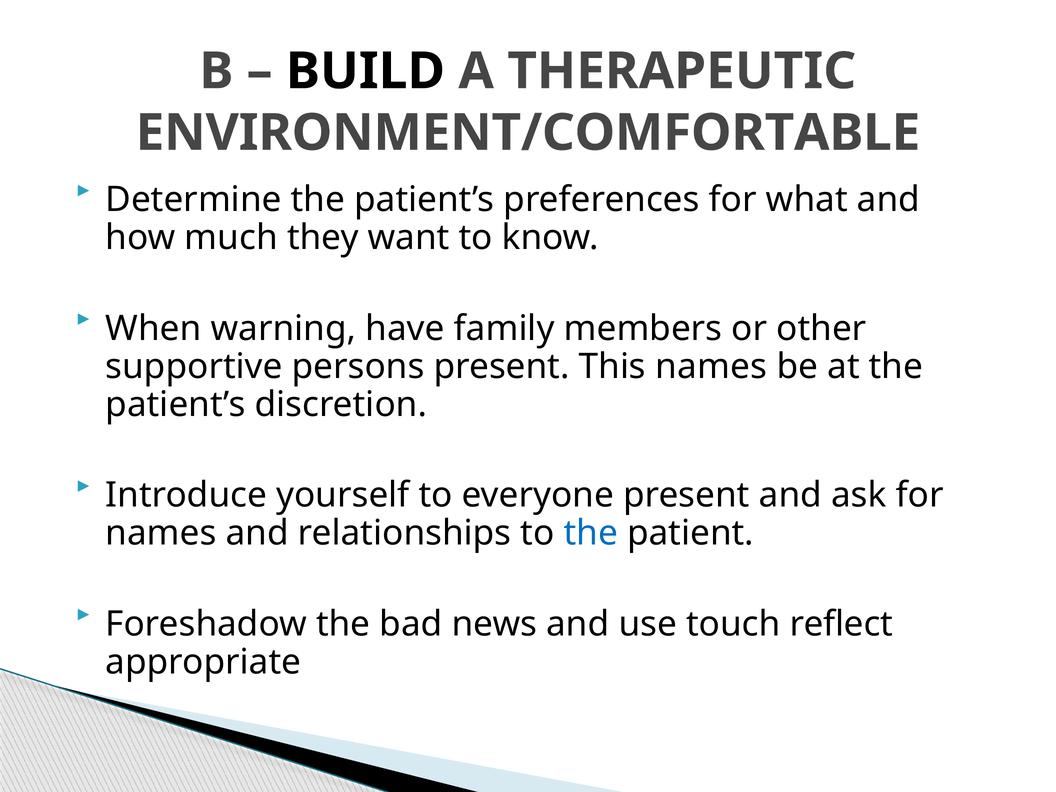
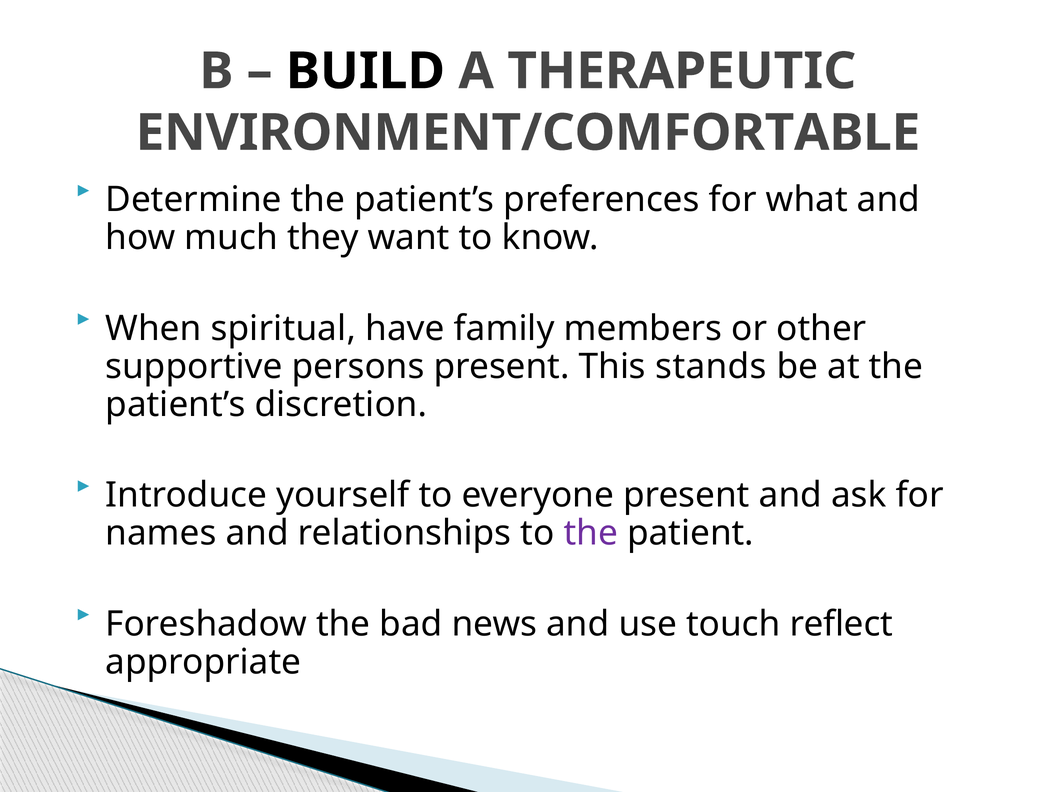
warning: warning -> spiritual
This names: names -> stands
the at (591, 533) colour: blue -> purple
